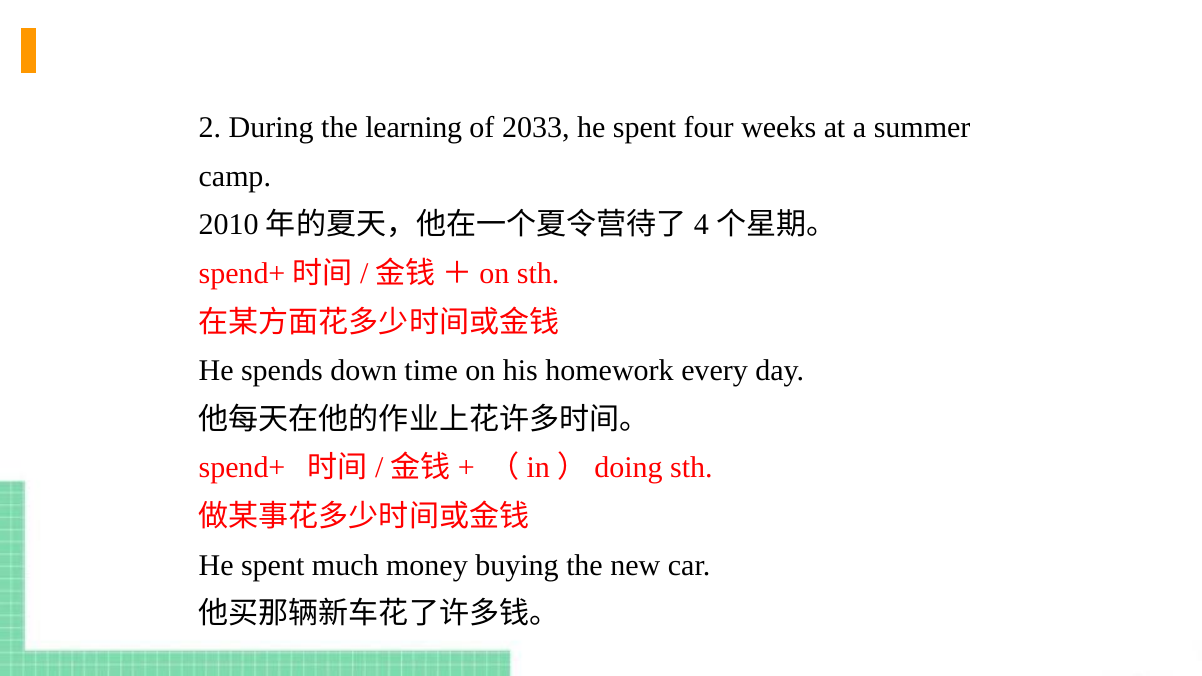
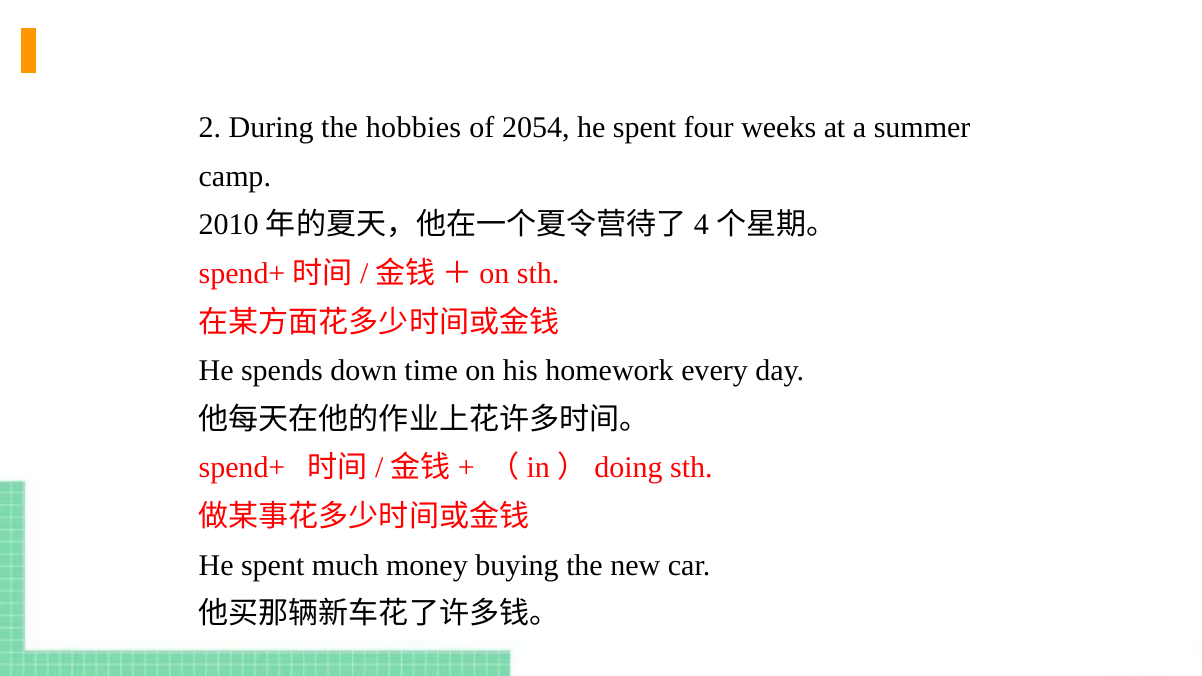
learning: learning -> hobbies
2033: 2033 -> 2054
